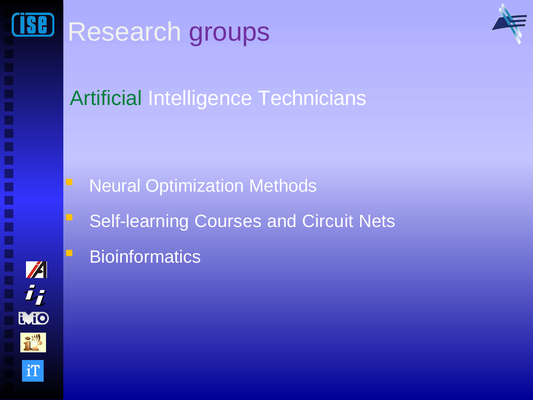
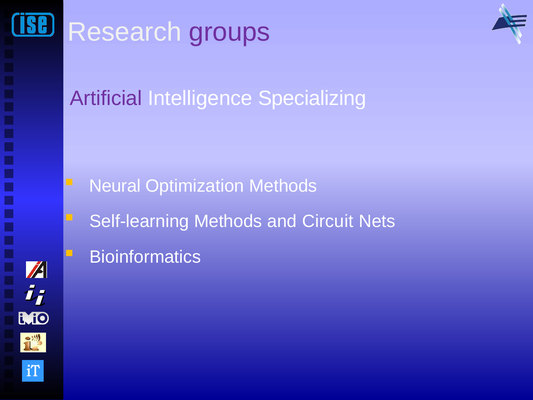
Artificial colour: green -> purple
Technicians: Technicians -> Specializing
Self-learning Courses: Courses -> Methods
